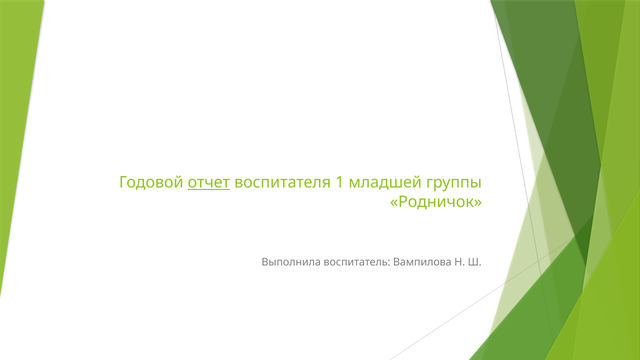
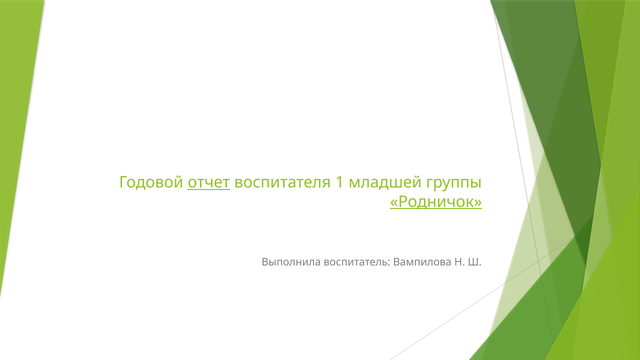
Родничок underline: none -> present
